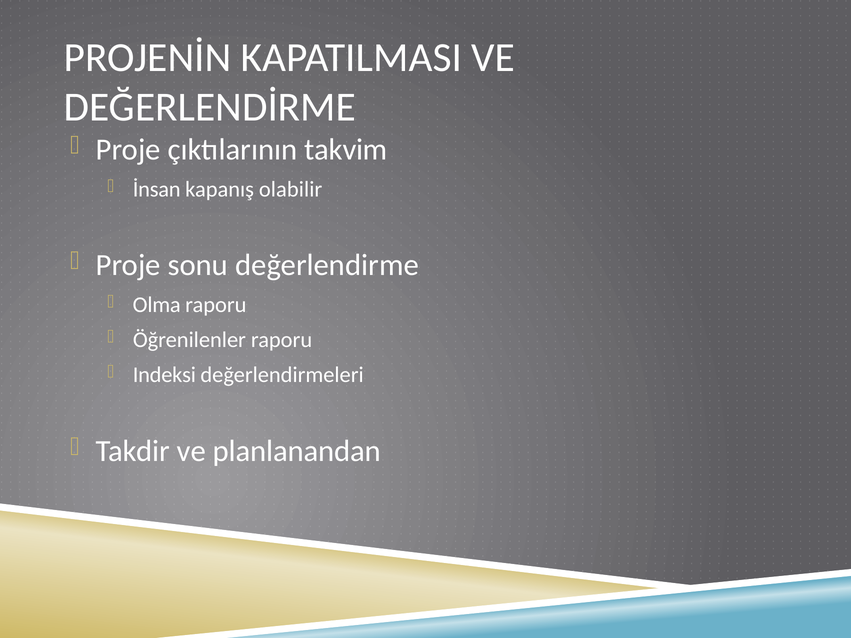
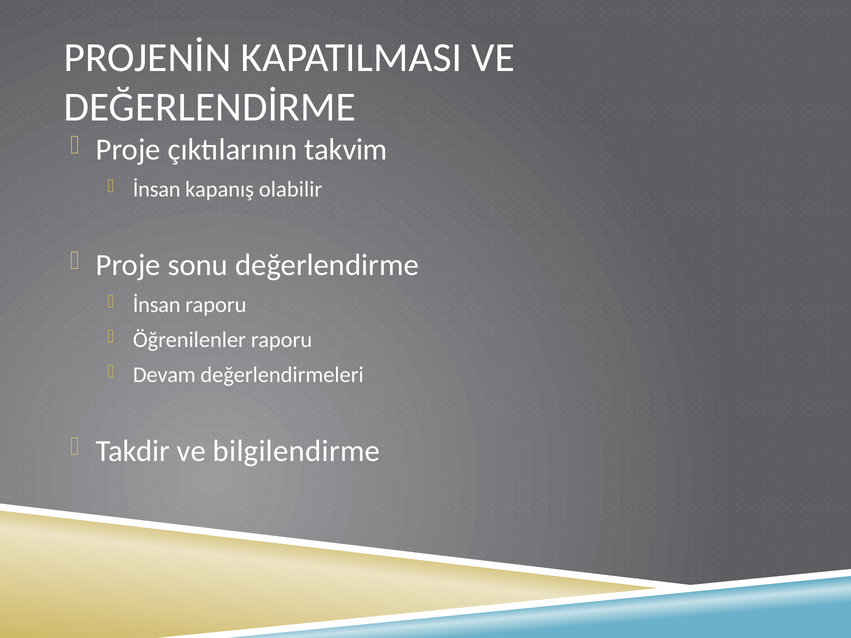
Olma at (157, 305): Olma -> İnsan
Indeksi: Indeksi -> Devam
planlanandan: planlanandan -> bilgilendirme
